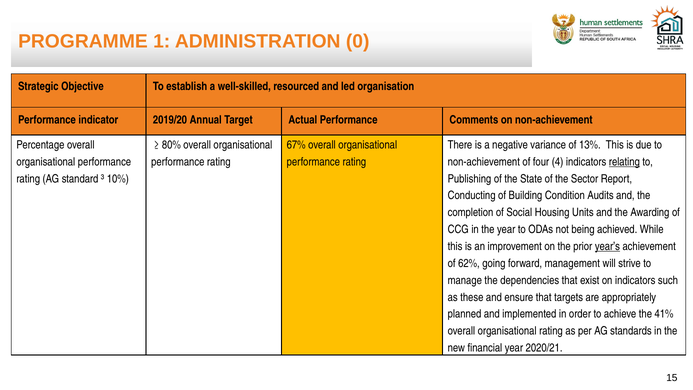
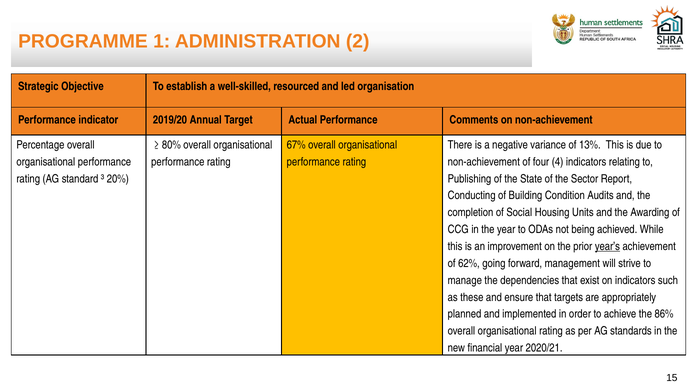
0: 0 -> 2
relating underline: present -> none
10%: 10% -> 20%
41%: 41% -> 86%
